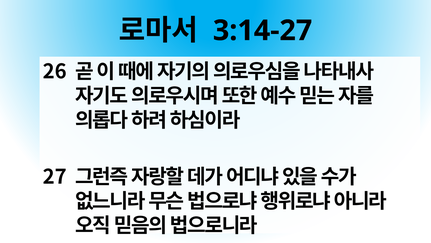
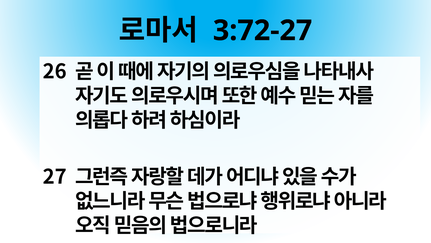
3:14-27: 3:14-27 -> 3:72-27
